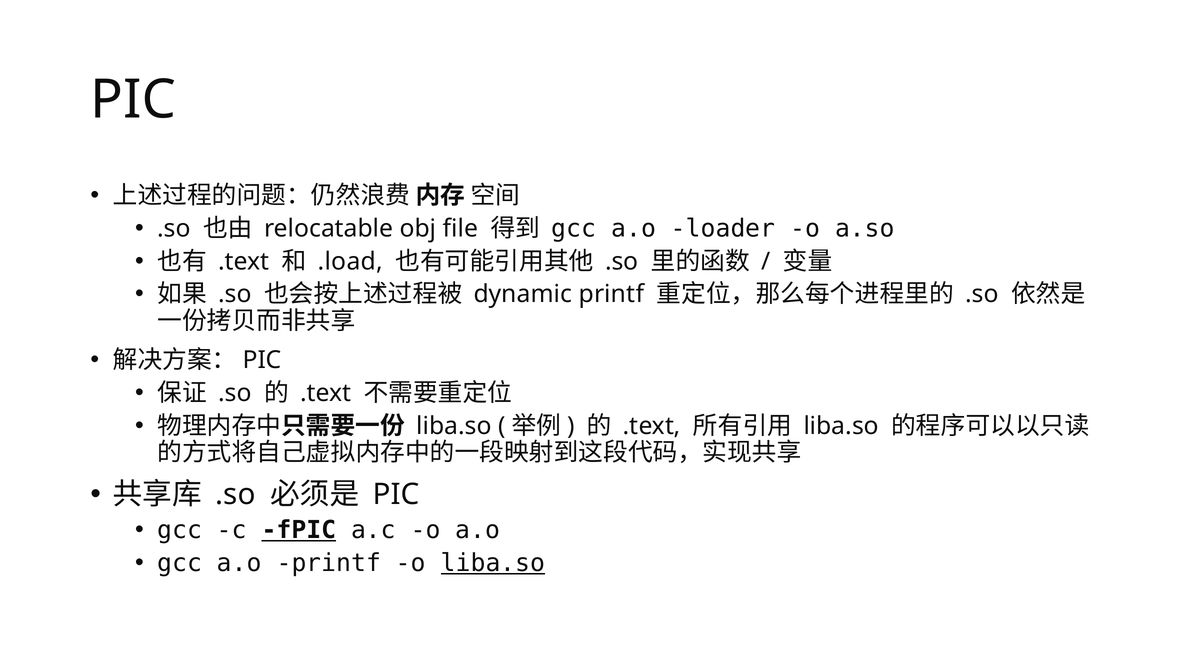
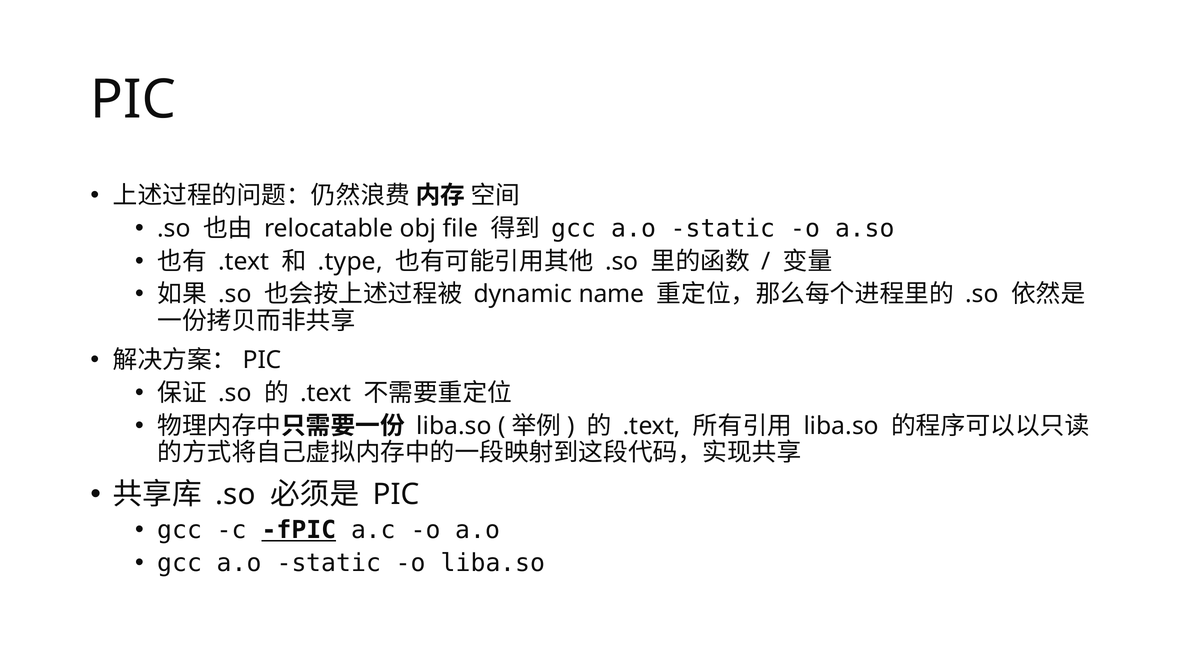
loader at (723, 228): loader -> static
.load: .load -> .type
dynamic printf: printf -> name
printf at (329, 563): printf -> static
liba.so at (493, 563) underline: present -> none
